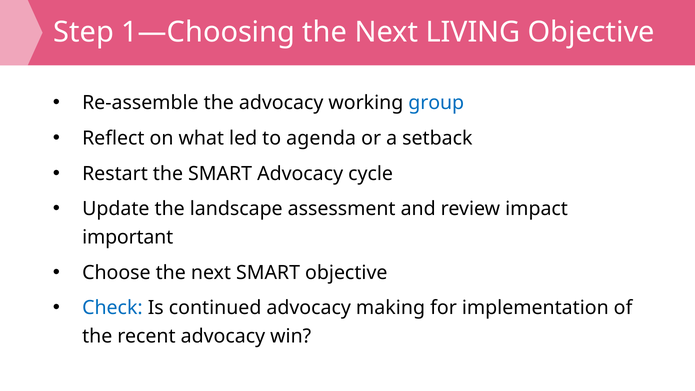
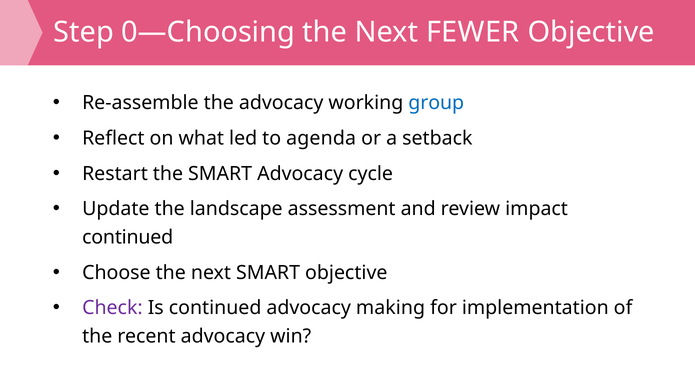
1—Choosing: 1—Choosing -> 0—Choosing
LIVING: LIVING -> FEWER
important at (128, 237): important -> continued
Check colour: blue -> purple
